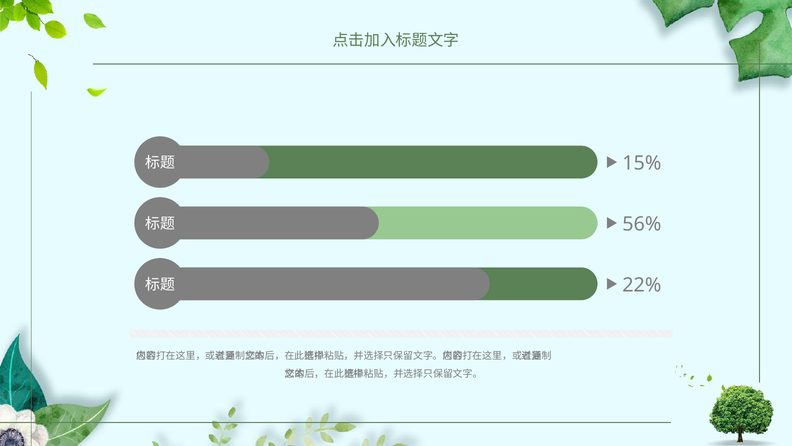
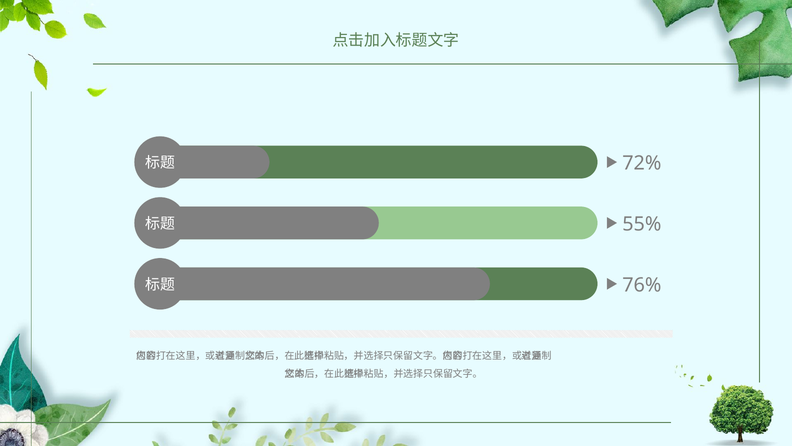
15%: 15% -> 72%
56%: 56% -> 55%
22%: 22% -> 76%
